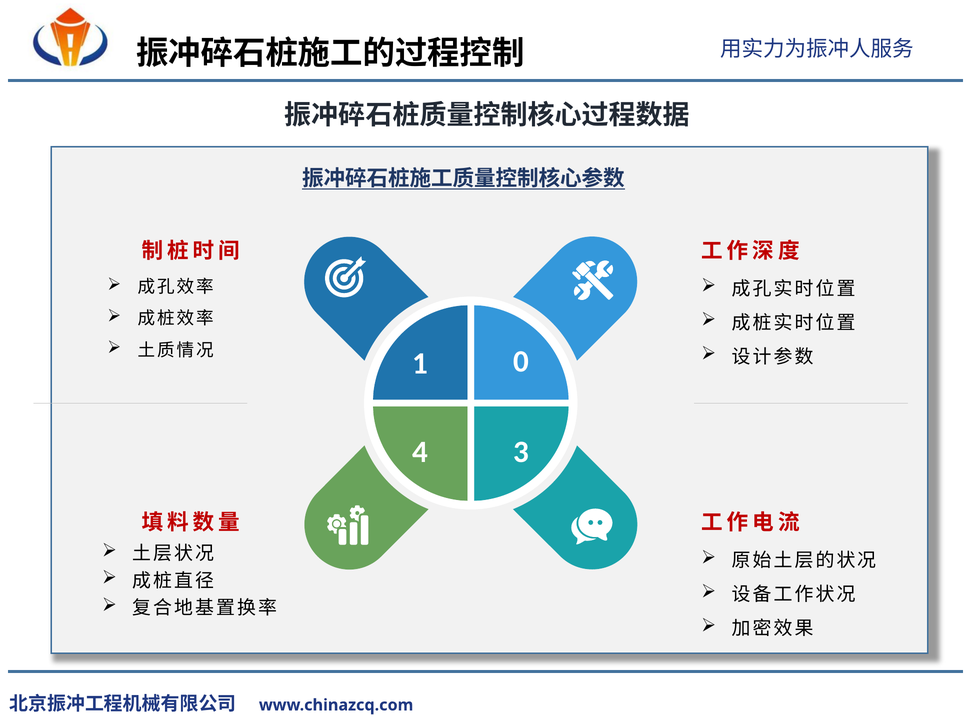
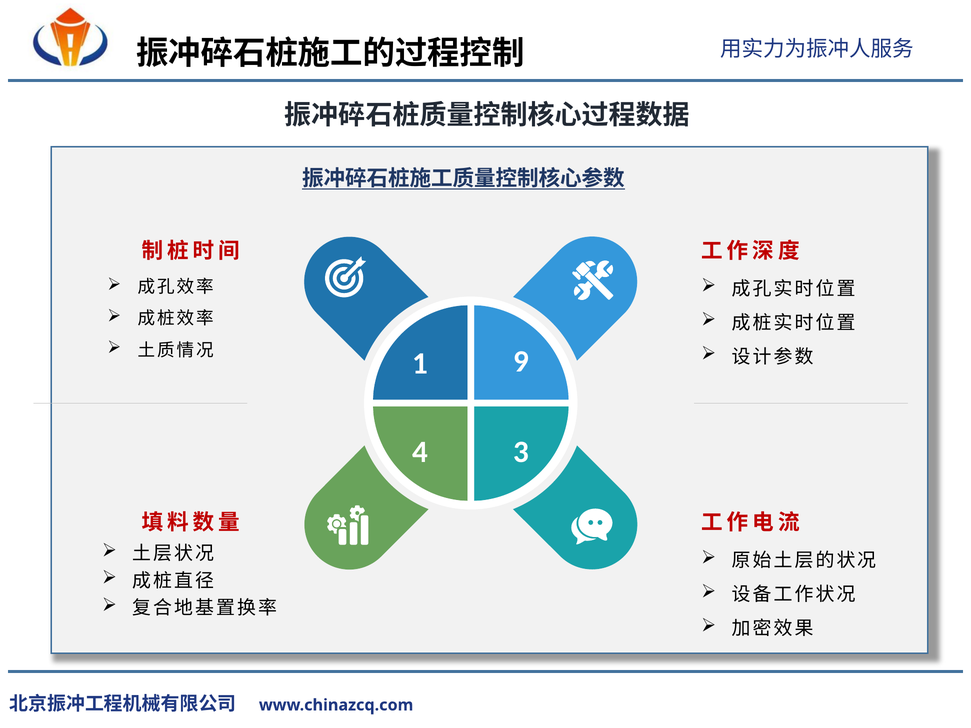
0: 0 -> 9
